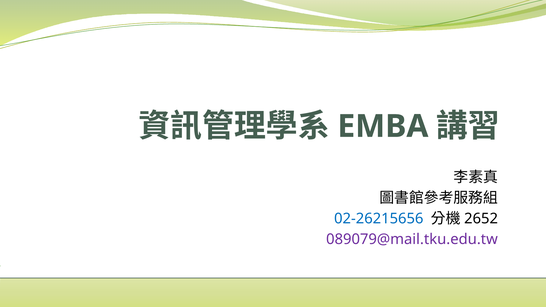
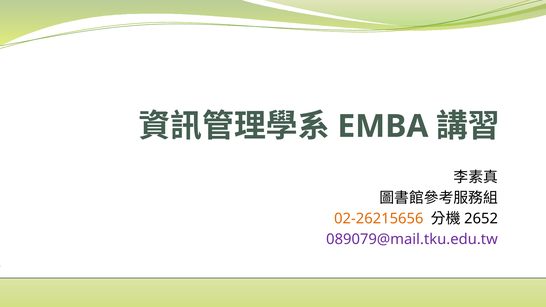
02-26215656 colour: blue -> orange
